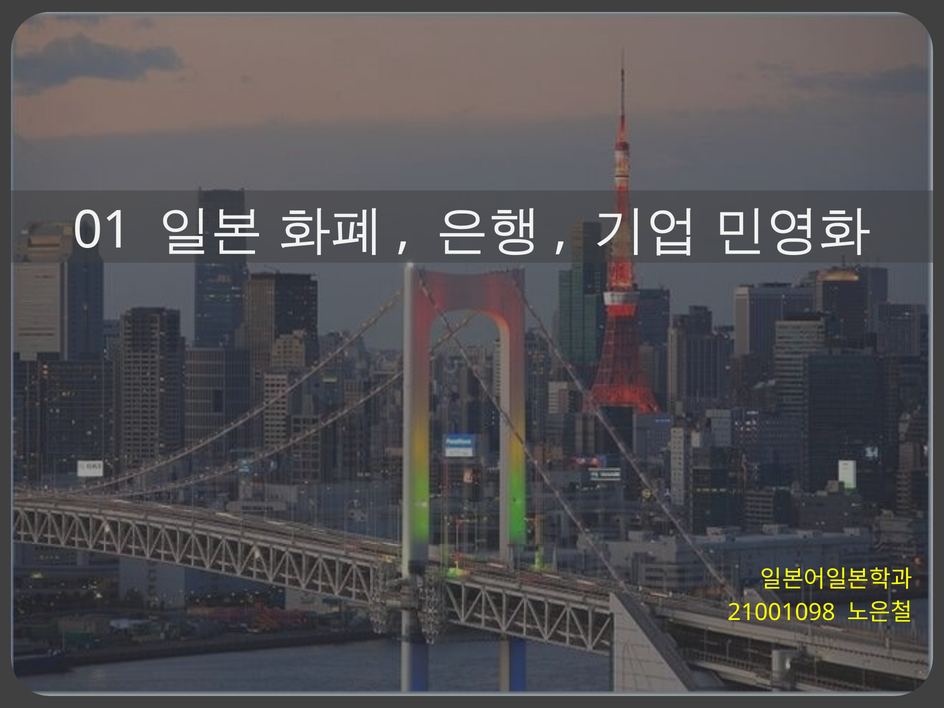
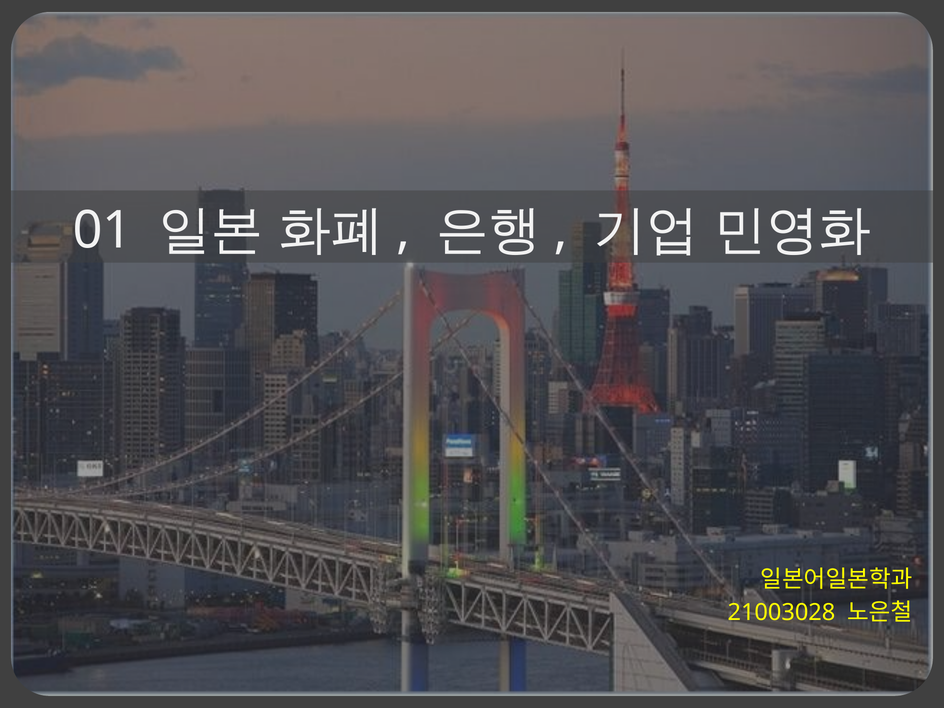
21001098: 21001098 -> 21003028
